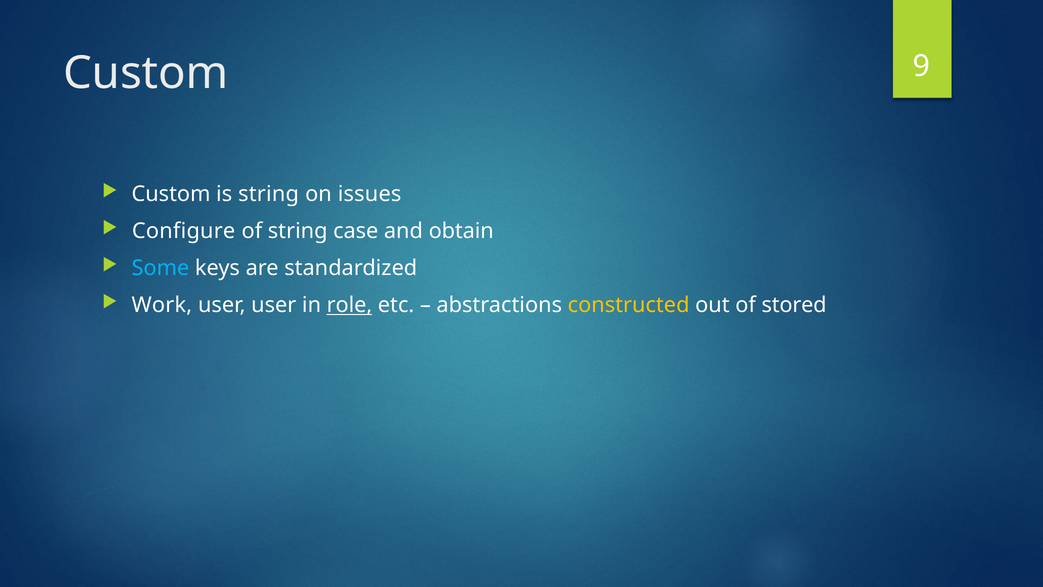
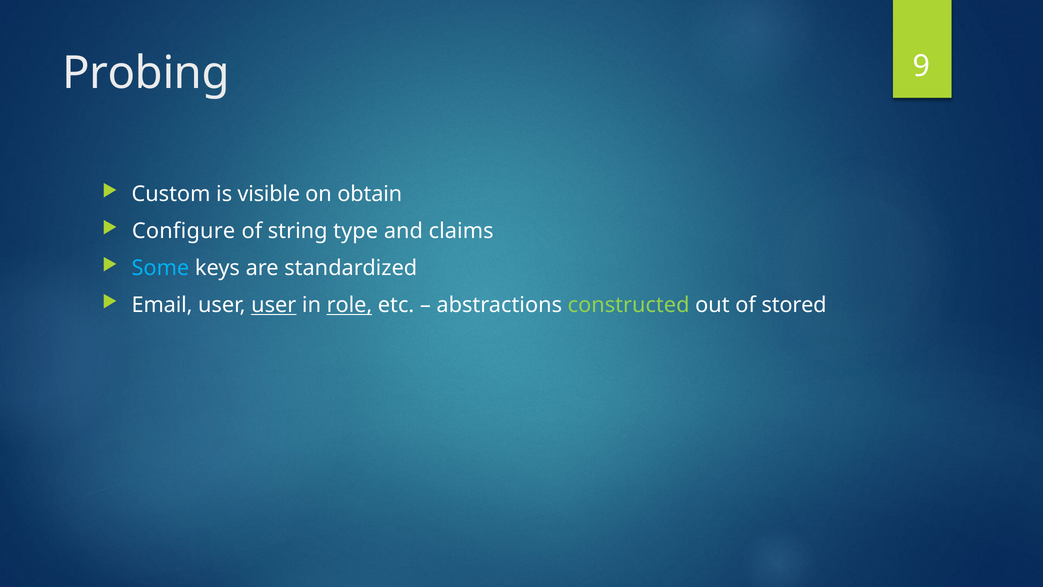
Custom at (146, 73): Custom -> Probing
is string: string -> visible
issues: issues -> obtain
case: case -> type
obtain: obtain -> claims
Work: Work -> Email
user at (274, 305) underline: none -> present
constructed colour: yellow -> light green
